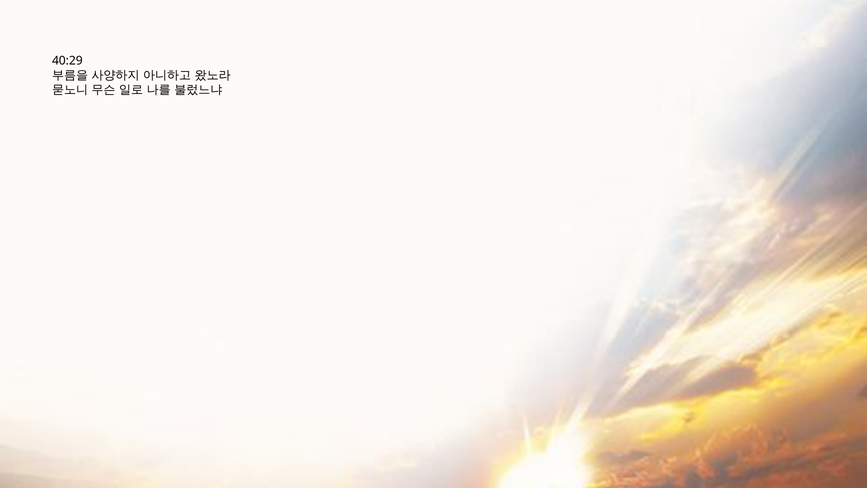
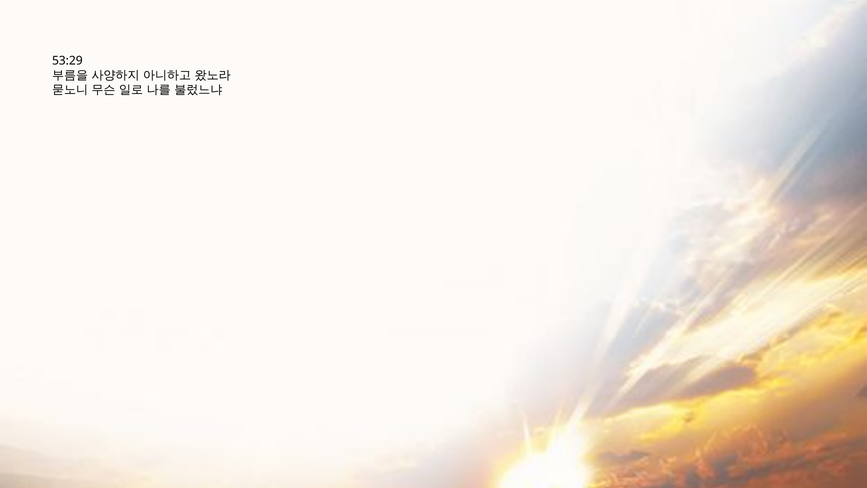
40:29: 40:29 -> 53:29
